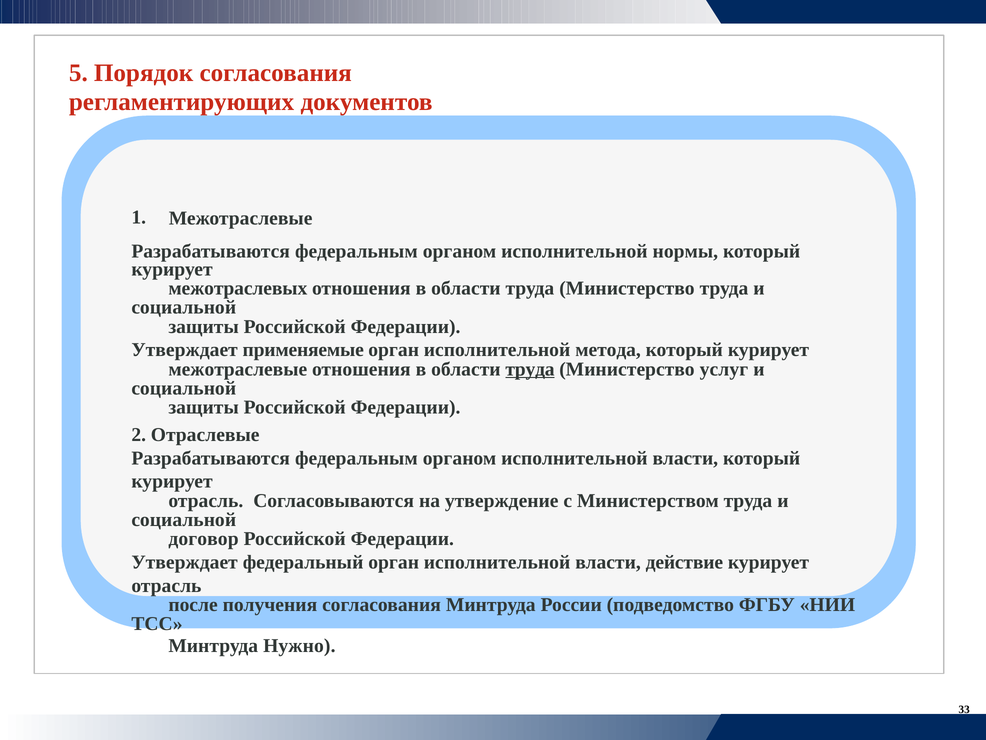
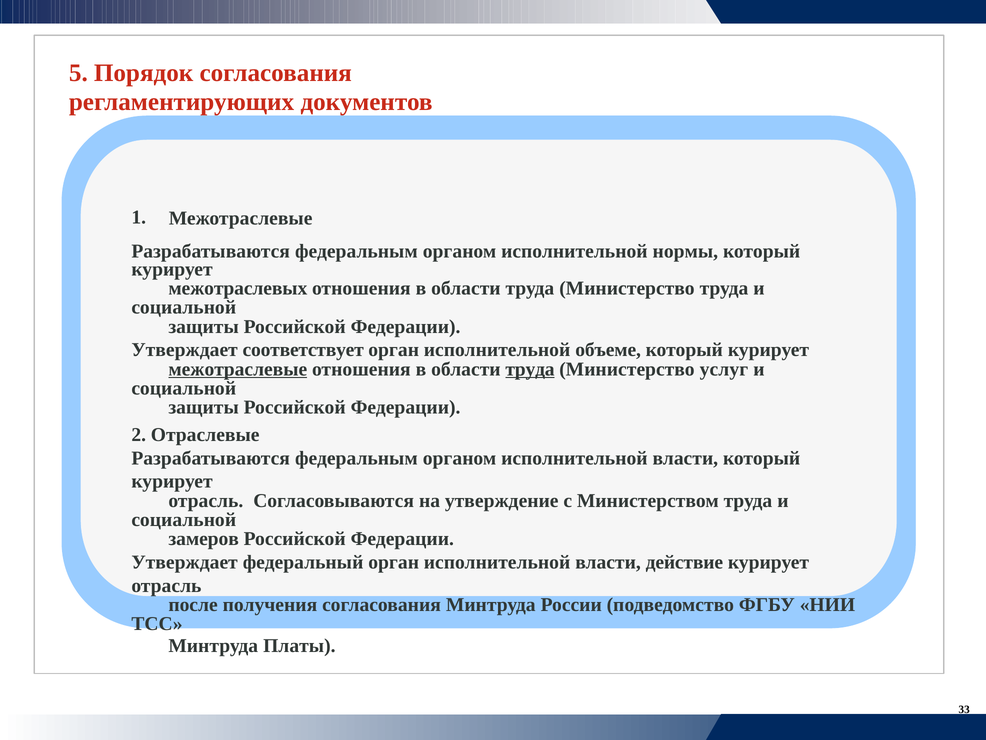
применяемые: применяемые -> соответствует
метода: метода -> объеме
межотраслевые at (238, 369) underline: none -> present
договор: договор -> замеров
Нужно: Нужно -> Платы
